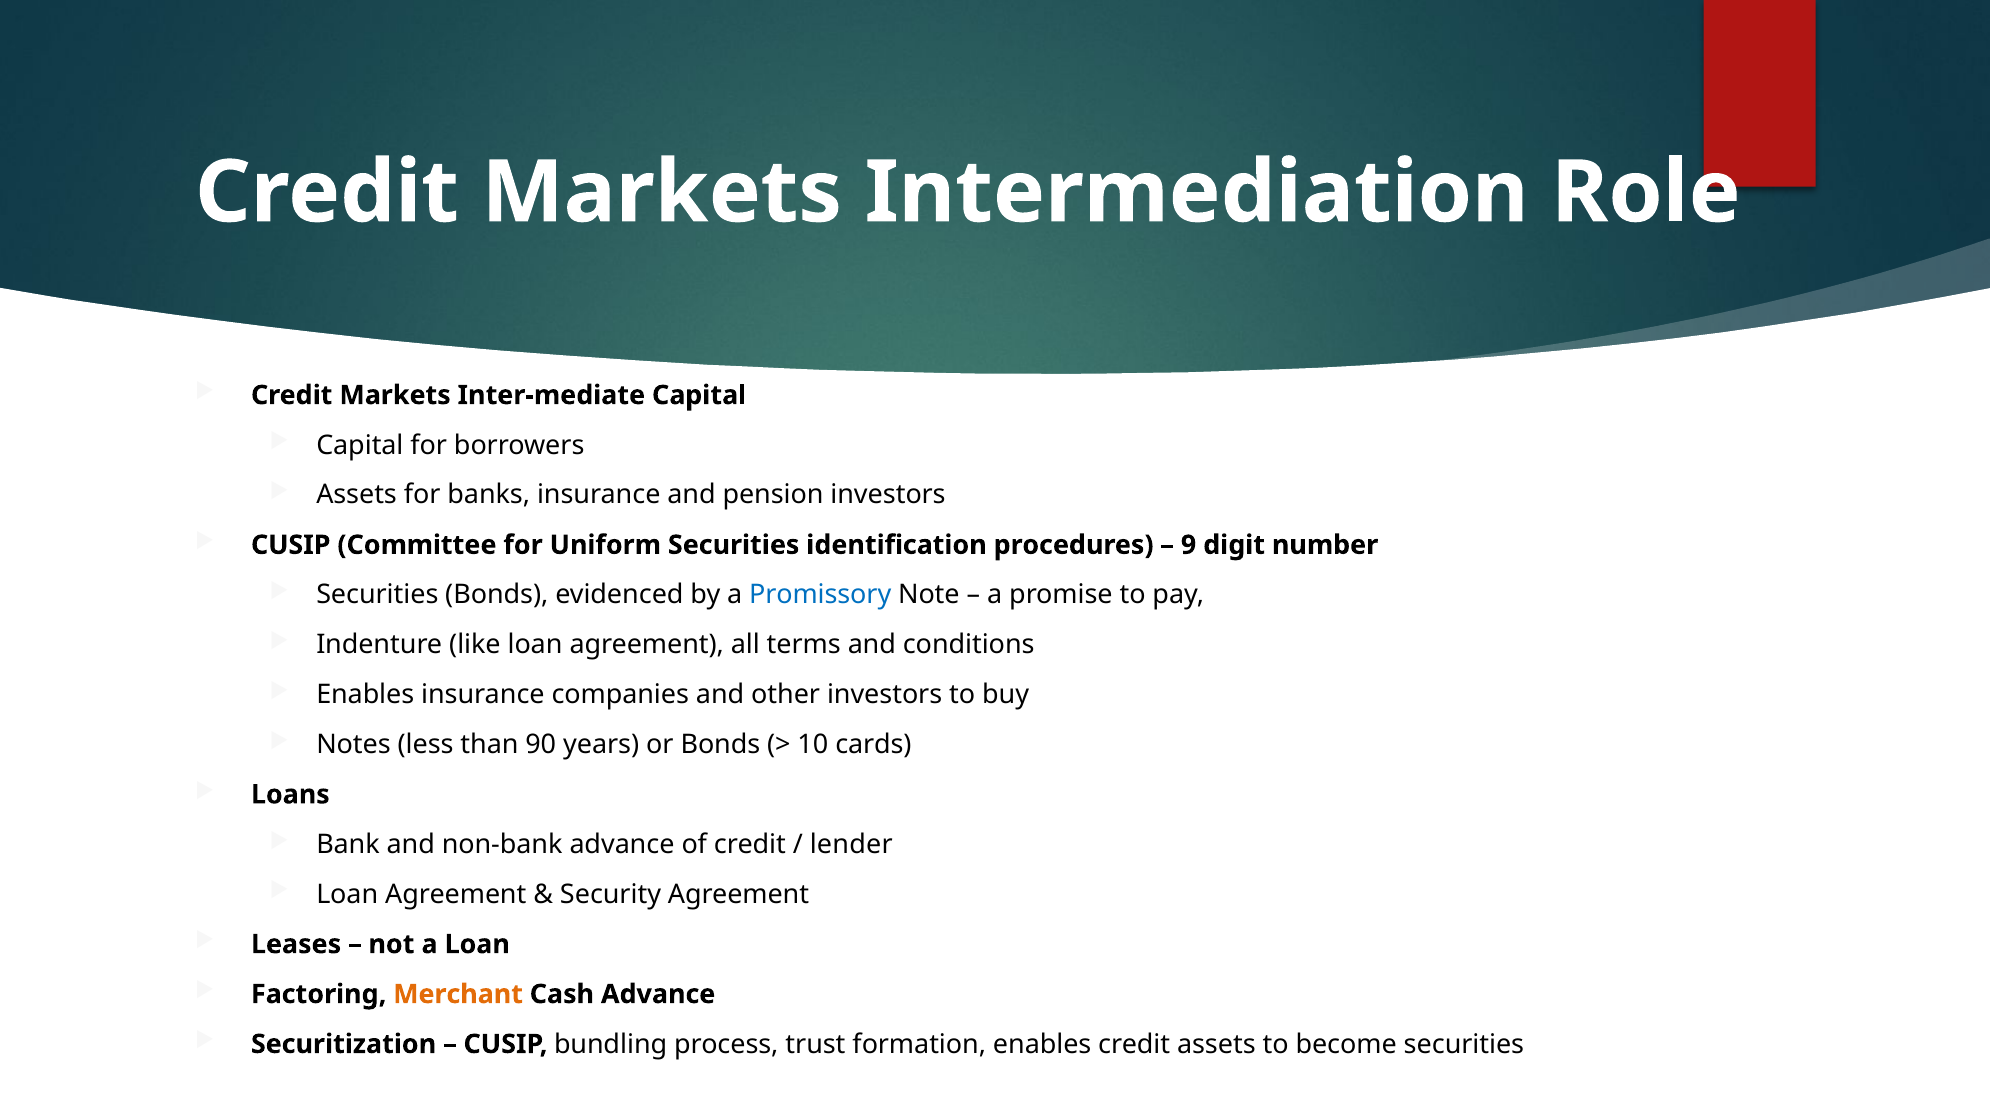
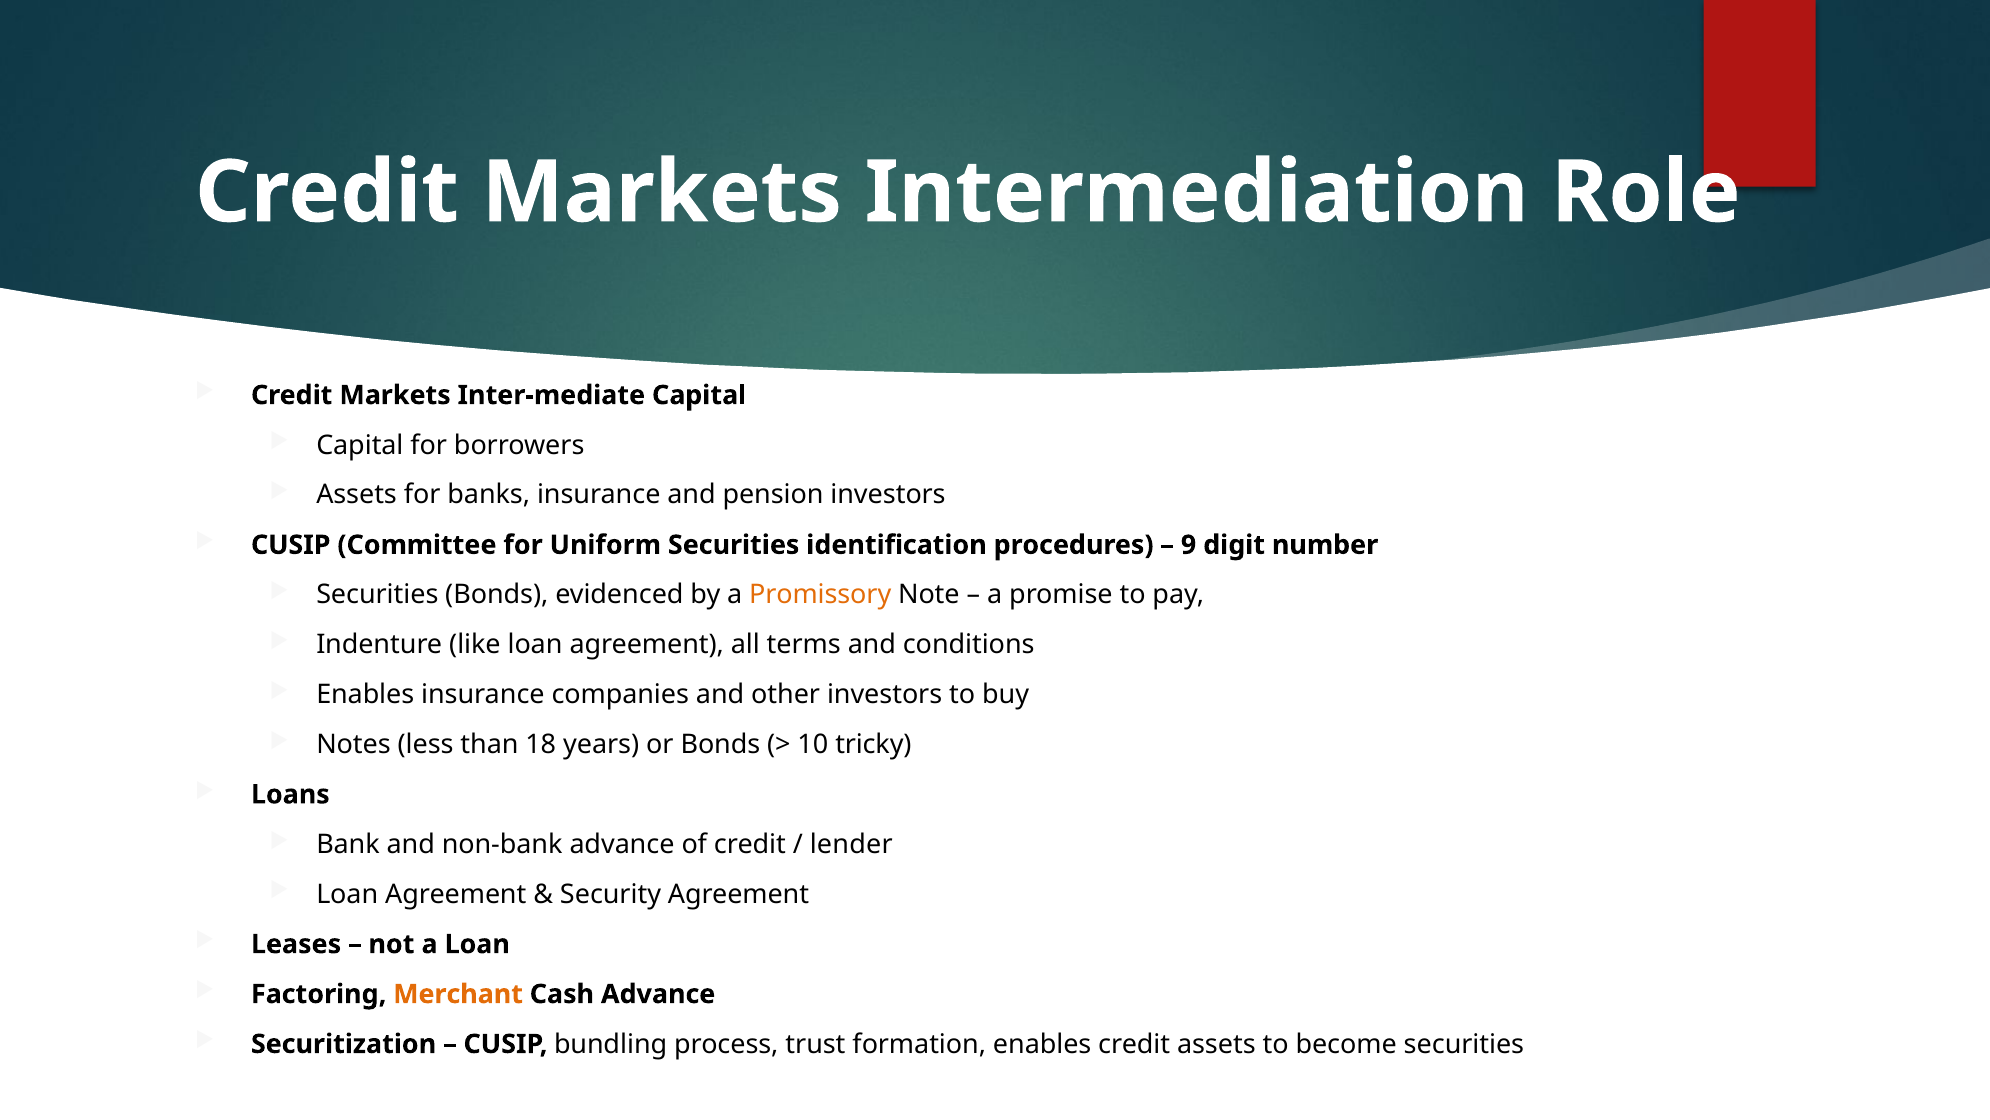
Promissory colour: blue -> orange
90: 90 -> 18
cards: cards -> tricky
